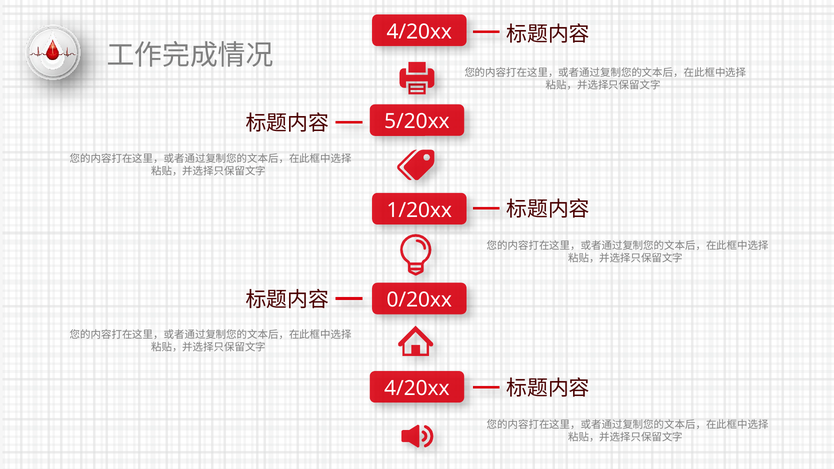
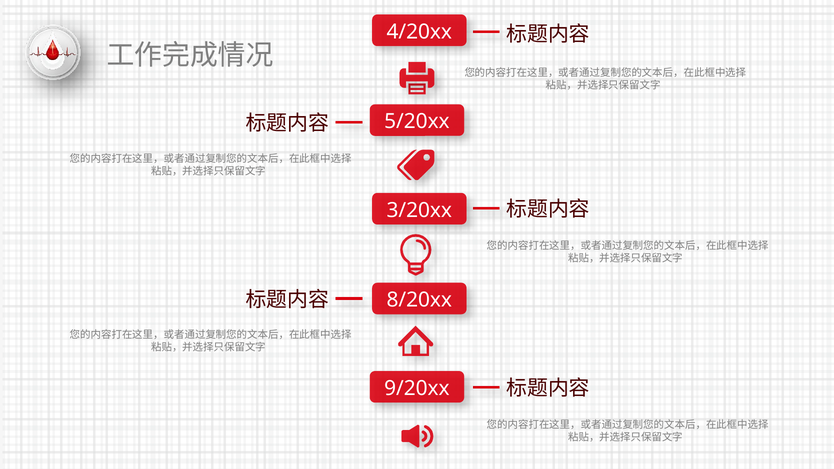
1/20xx: 1/20xx -> 3/20xx
0/20xx: 0/20xx -> 8/20xx
4/20xx at (417, 388): 4/20xx -> 9/20xx
